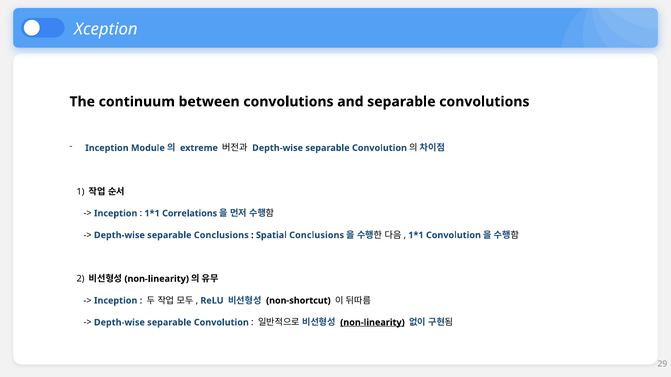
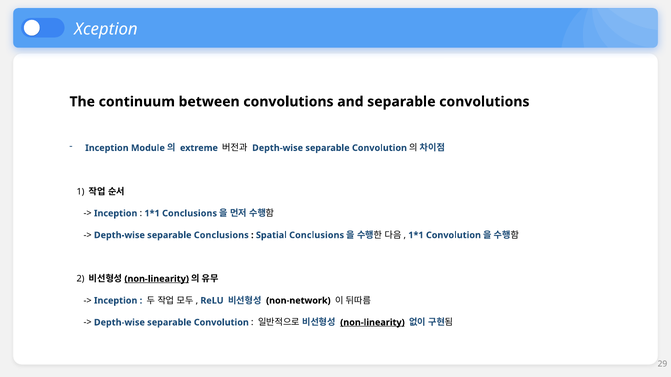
Correlations at (190, 214): Correlations -> Conclusions
non-linearity at (157, 279) underline: none -> present
non-shortcut: non-shortcut -> non-network
